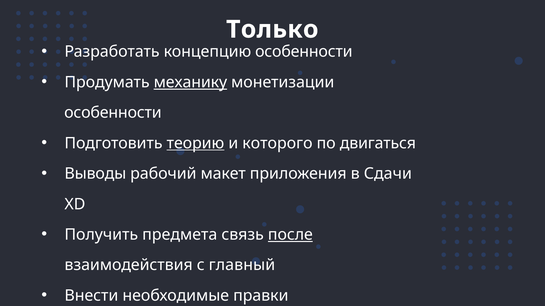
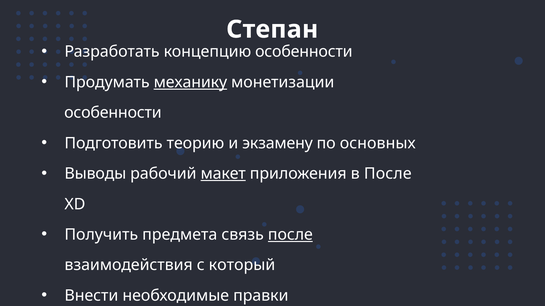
Только: Только -> Степан
теорию underline: present -> none
которого: которого -> экзамену
двигаться: двигаться -> основных
макет underline: none -> present
в Сдачи: Сдачи -> После
главный: главный -> который
